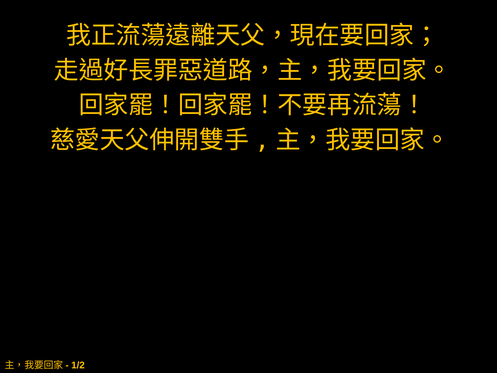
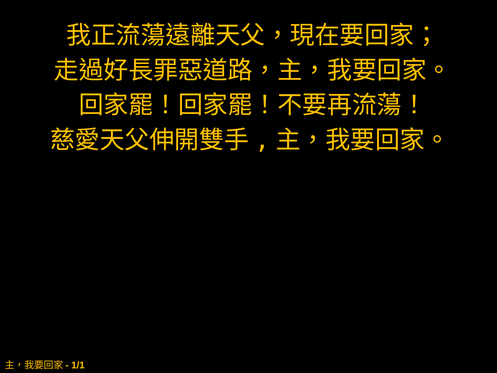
1/2: 1/2 -> 1/1
